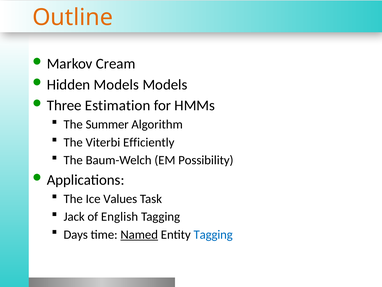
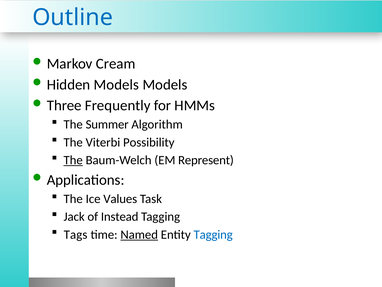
Outline colour: orange -> blue
Estimation: Estimation -> Frequently
Efficiently: Efficiently -> Possibility
The at (73, 160) underline: none -> present
Possibility: Possibility -> Represent
English: English -> Instead
Days: Days -> Tags
